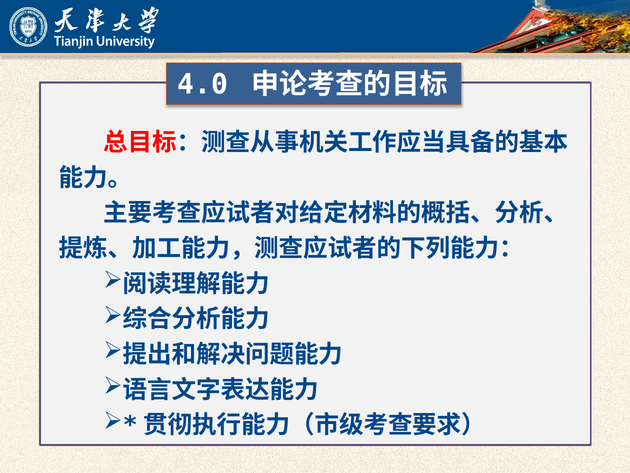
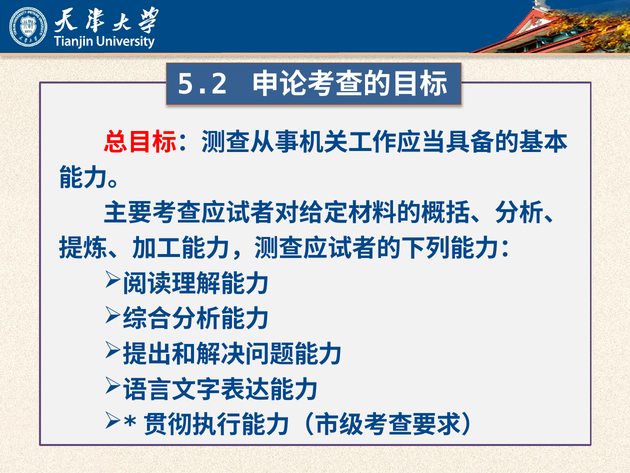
4.0: 4.0 -> 5.2
